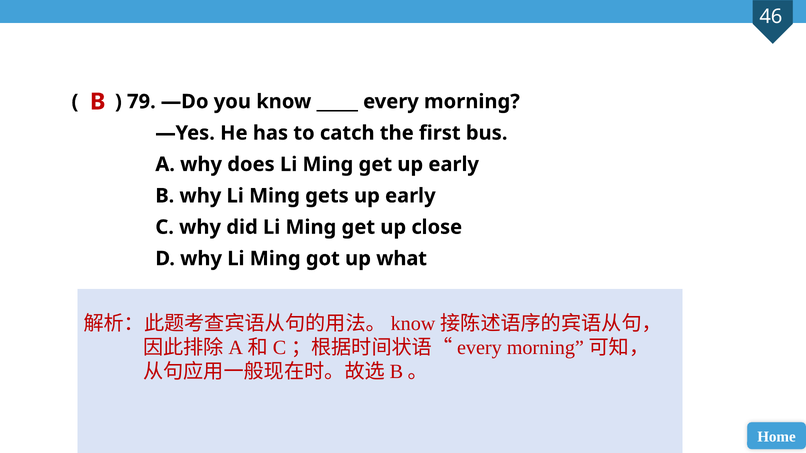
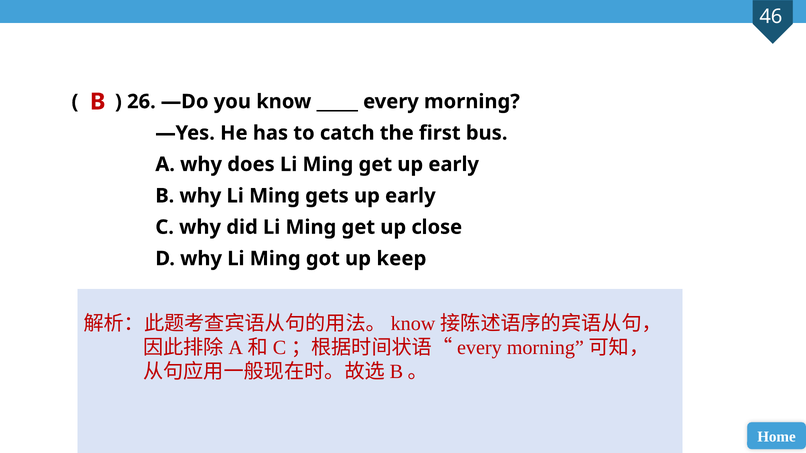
79: 79 -> 26
what: what -> keep
